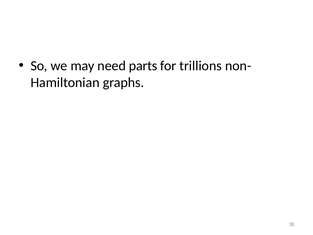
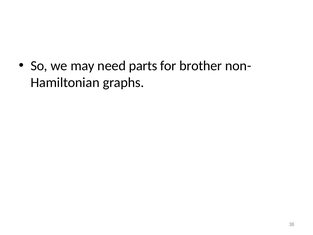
trillions: trillions -> brother
